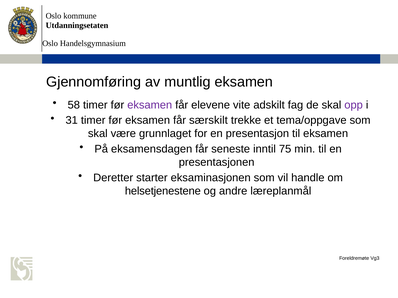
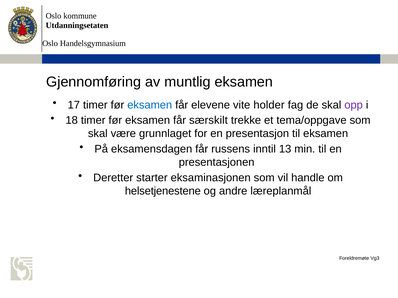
58: 58 -> 17
eksamen at (150, 105) colour: purple -> blue
adskilt: adskilt -> holder
31: 31 -> 18
seneste: seneste -> russens
75: 75 -> 13
